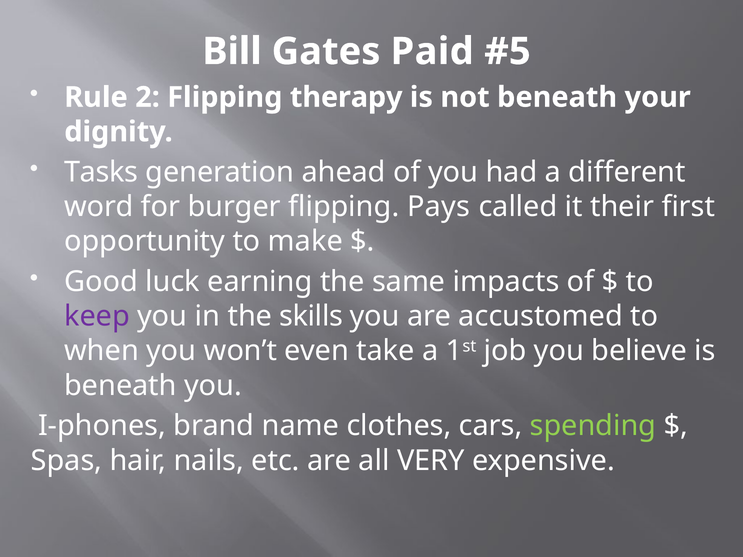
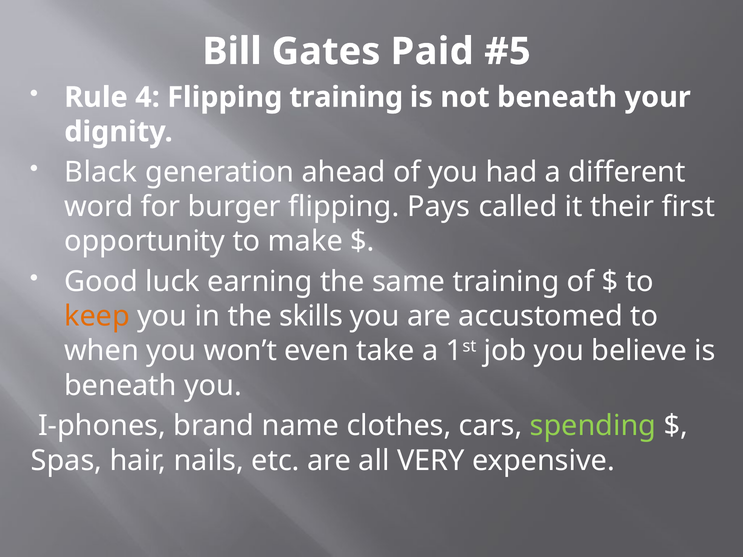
2: 2 -> 4
Flipping therapy: therapy -> training
Tasks: Tasks -> Black
same impacts: impacts -> training
keep colour: purple -> orange
